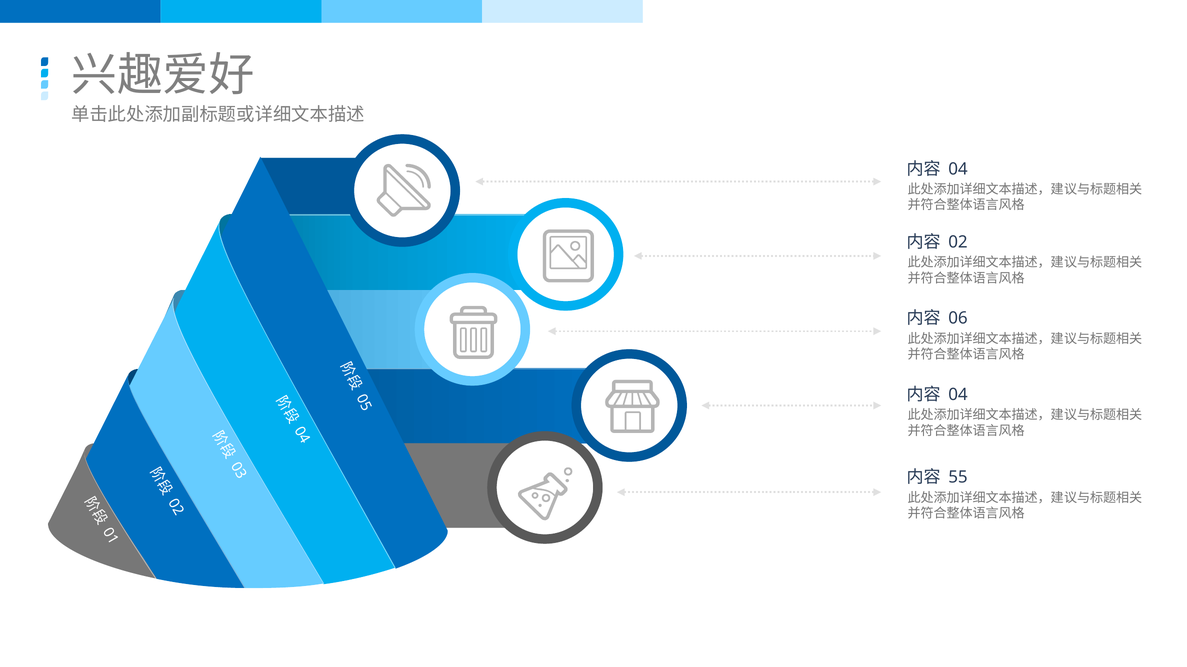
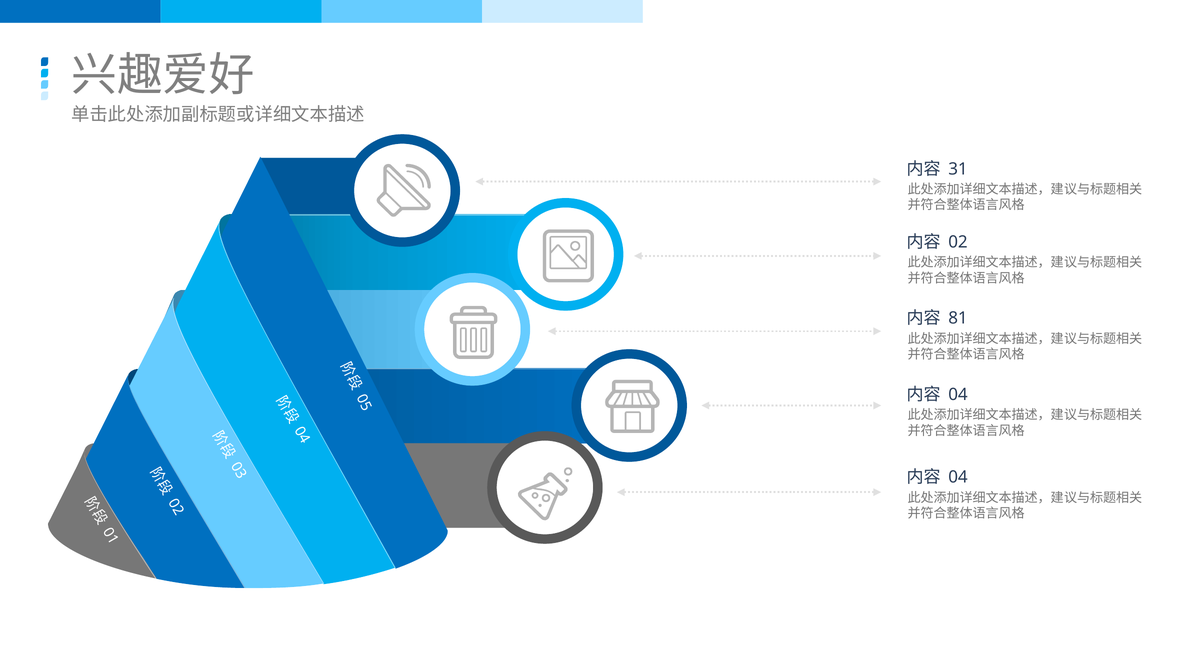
04 at (958, 169): 04 -> 31
06: 06 -> 81
55 at (958, 478): 55 -> 04
